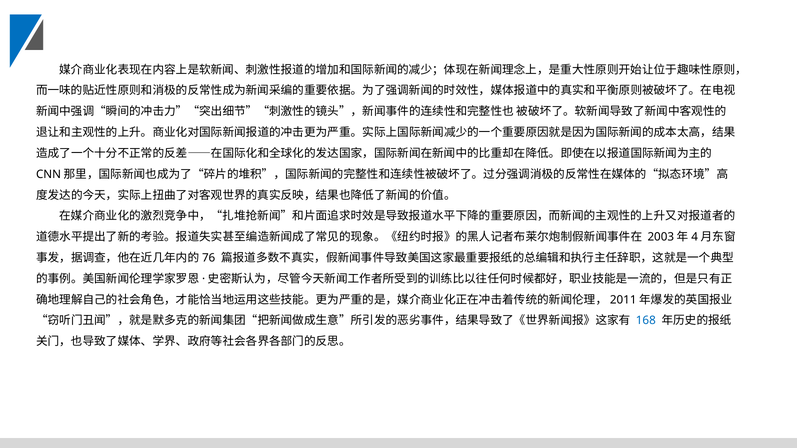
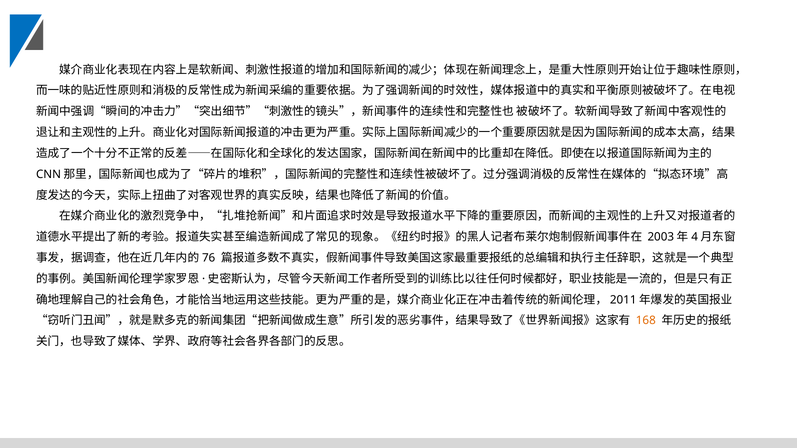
168 colour: blue -> orange
